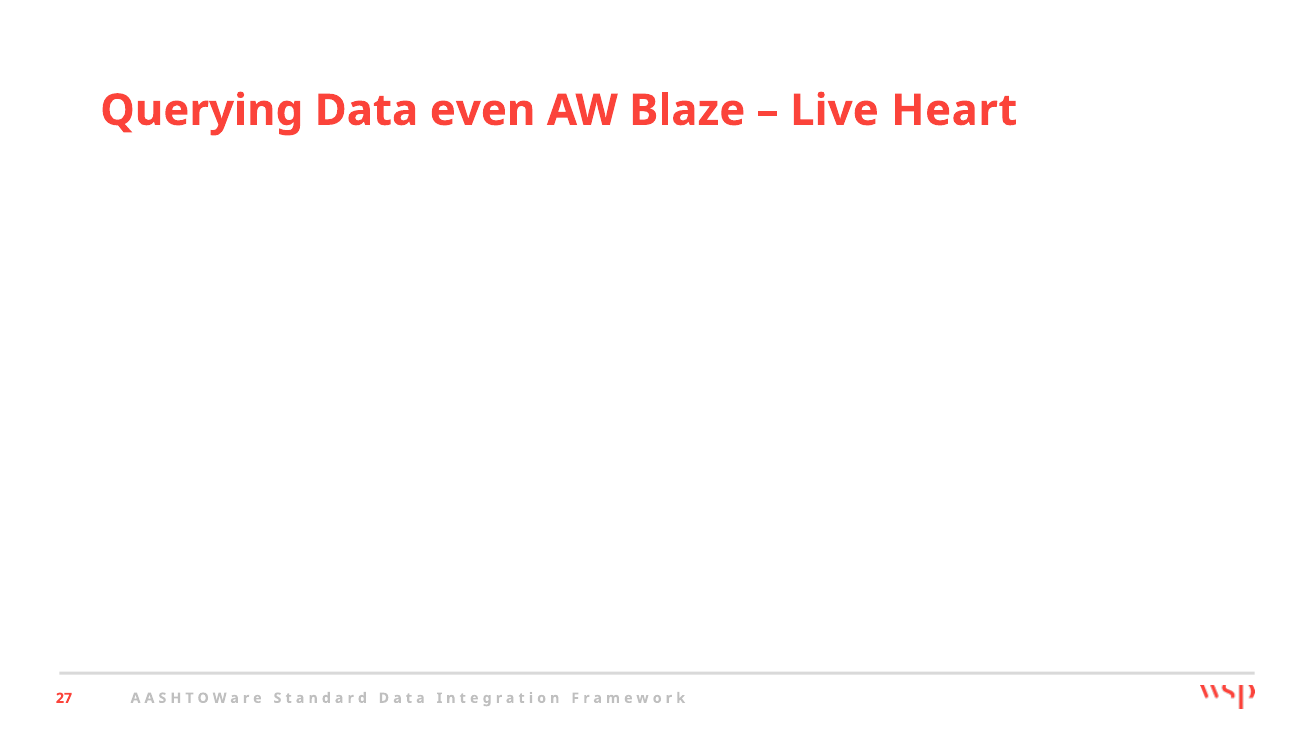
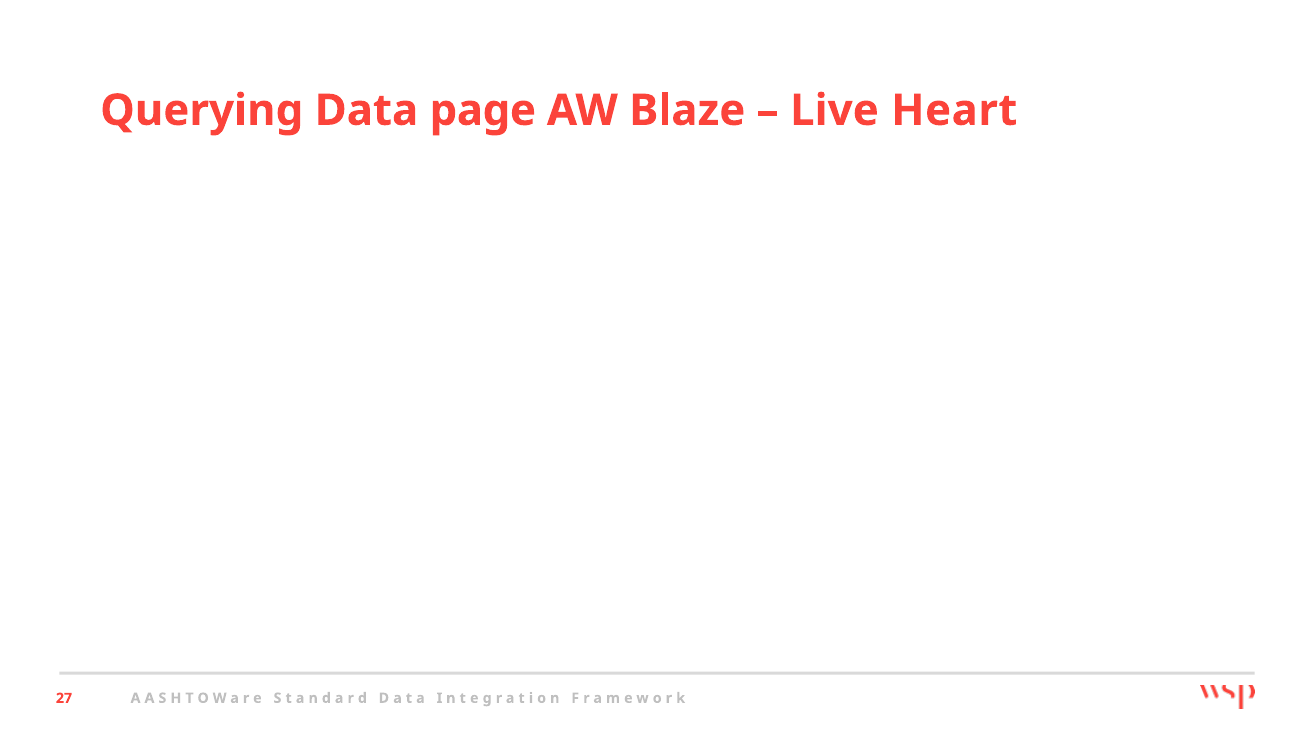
even: even -> page
